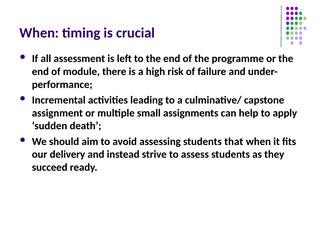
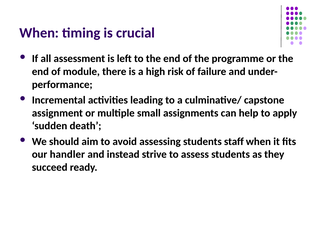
that: that -> staff
delivery: delivery -> handler
